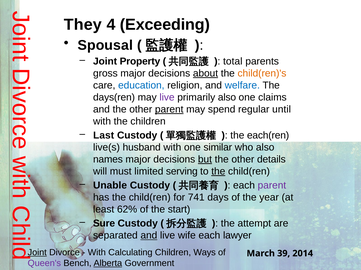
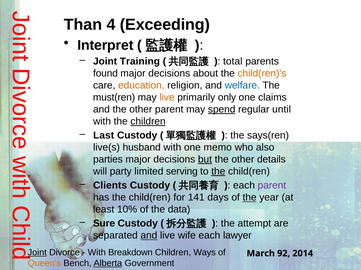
They: They -> Than
Spousal: Spousal -> Interpret
Property: Property -> Training
gross: gross -> found
about underline: present -> none
education colour: blue -> orange
days(ren: days(ren -> must(ren
live at (167, 98) colour: purple -> orange
primarily also: also -> only
parent at (169, 110) underline: present -> none
spend underline: none -> present
children at (148, 122) underline: none -> present
each(ren: each(ren -> says(ren
similar: similar -> memo
names: names -> parties
must: must -> party
Unable: Unable -> Clients
741: 741 -> 141
the at (250, 198) underline: none -> present
62%: 62% -> 10%
start: start -> data
Calculating: Calculating -> Breakdown
39: 39 -> 92
Queen's colour: purple -> orange
